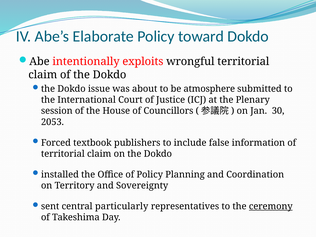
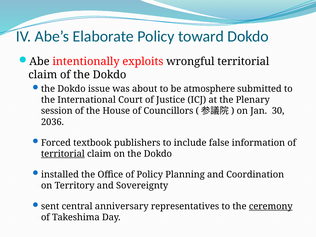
2053: 2053 -> 2036
territorial at (63, 154) underline: none -> present
particularly: particularly -> anniversary
